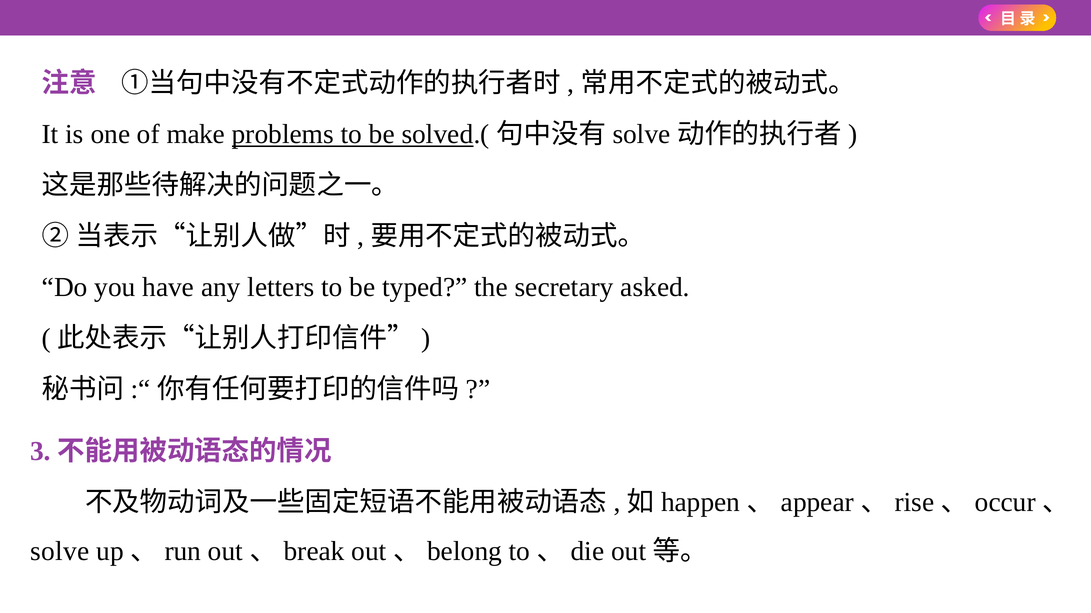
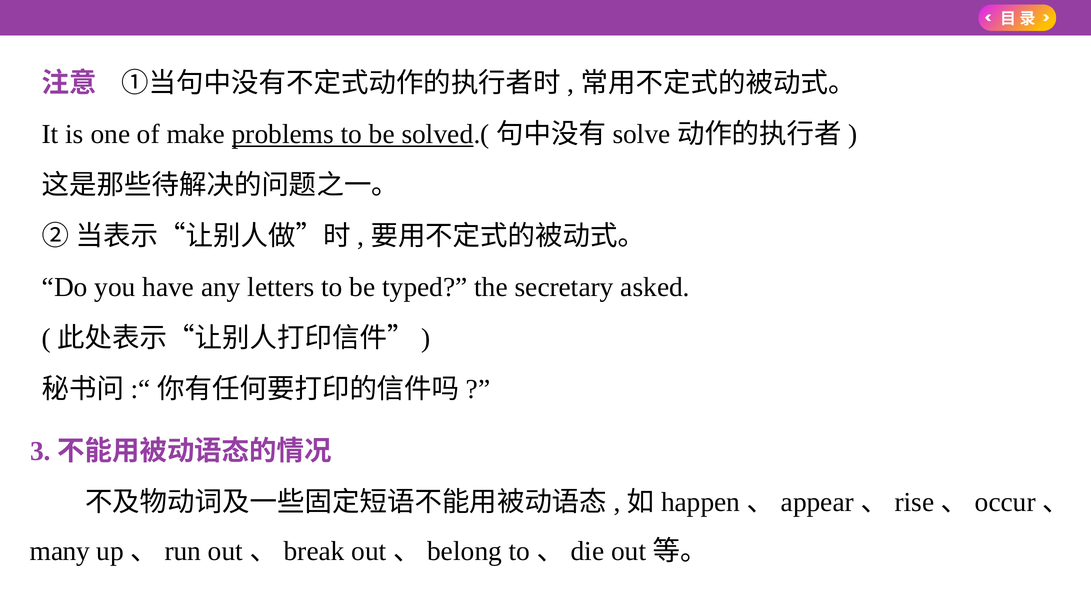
solve: solve -> many
